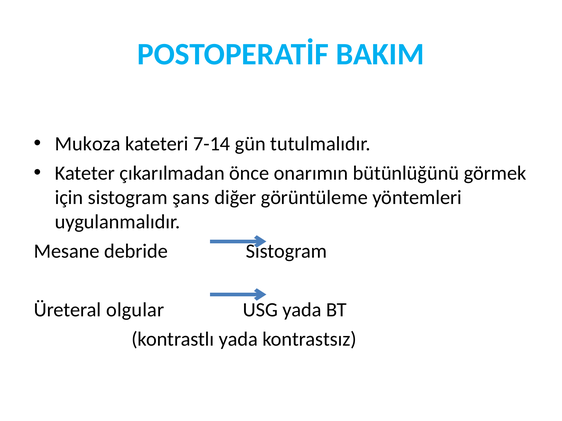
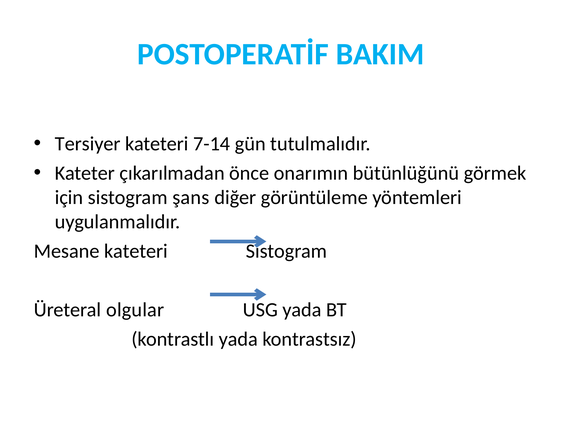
Mukoza: Mukoza -> Tersiyer
Mesane debride: debride -> kateteri
